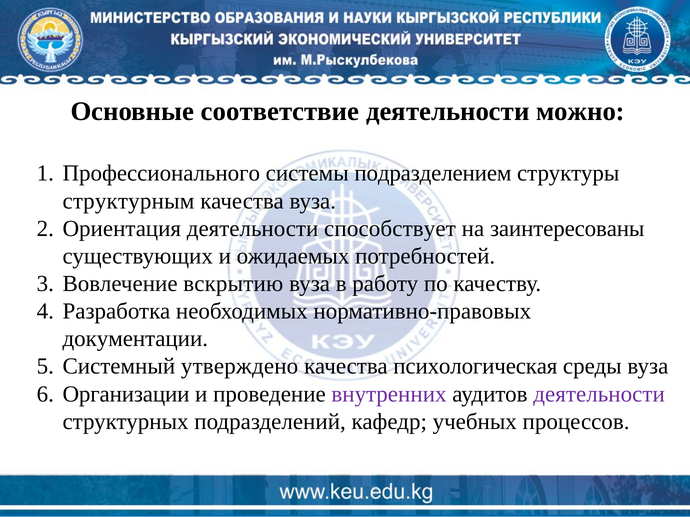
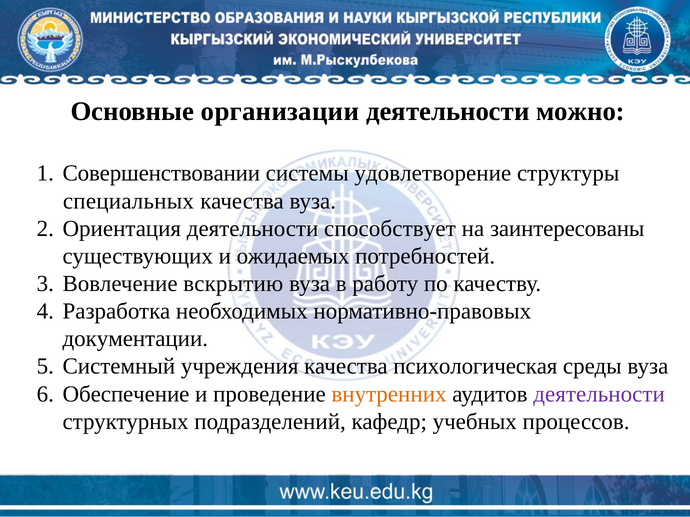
соответствие: соответствие -> организации
Профессионального: Профессионального -> Совершенствовании
подразделением: подразделением -> удовлетворение
структурным: структурным -> специальных
утверждено: утверждено -> учреждения
Организации: Организации -> Обеспечение
внутренних colour: purple -> orange
